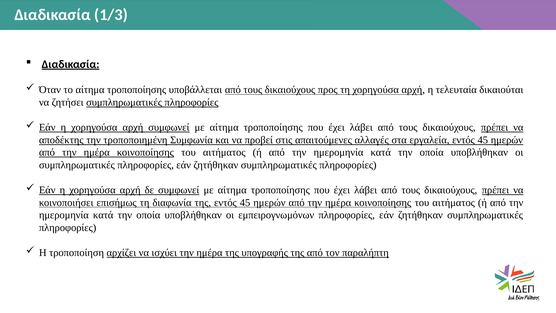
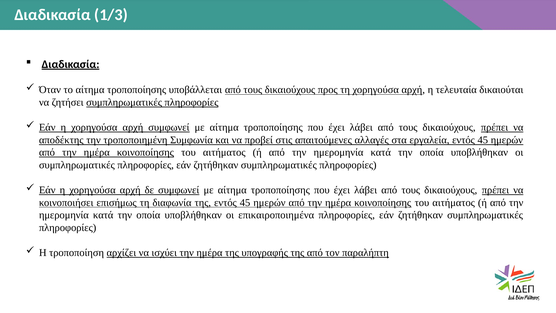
εμπειρογνωμόνων: εμπειρογνωμόνων -> επικαιροποιημένα
